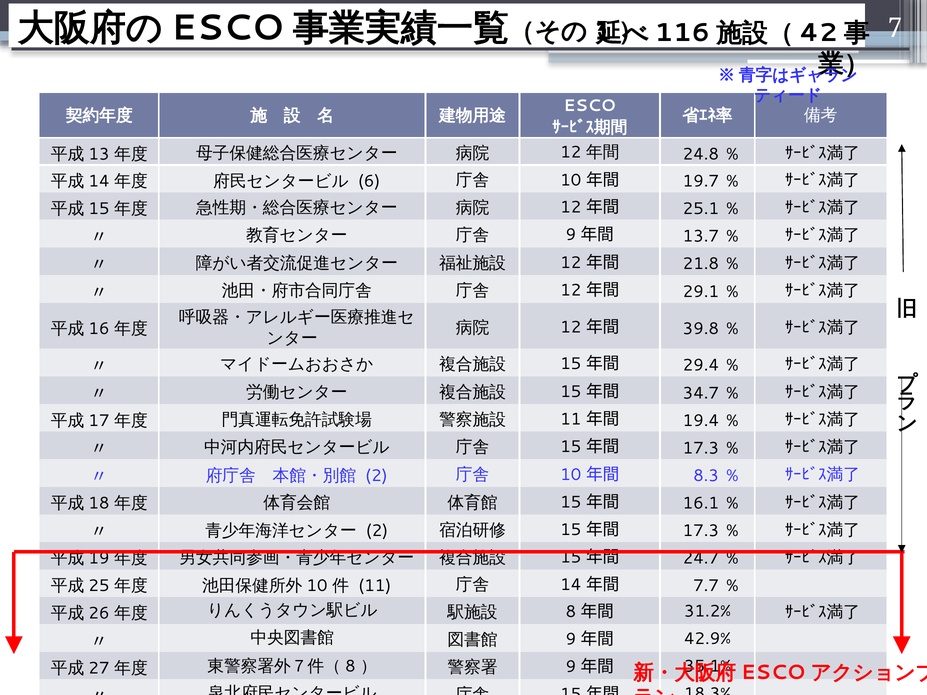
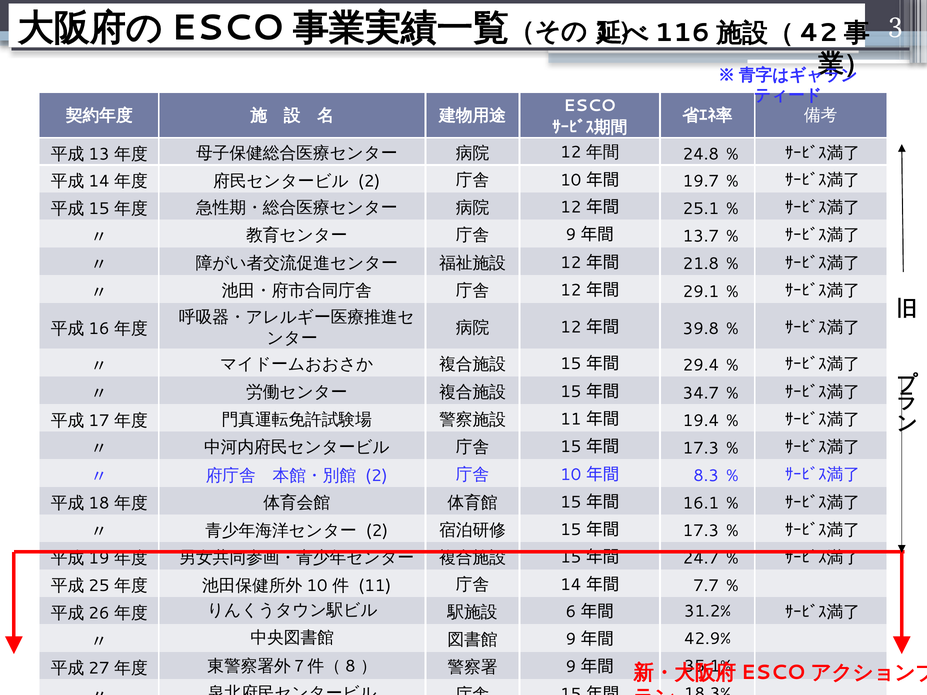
7: 7 -> 3
6 at (369, 181): 6 -> 2
8: 8 -> 6
